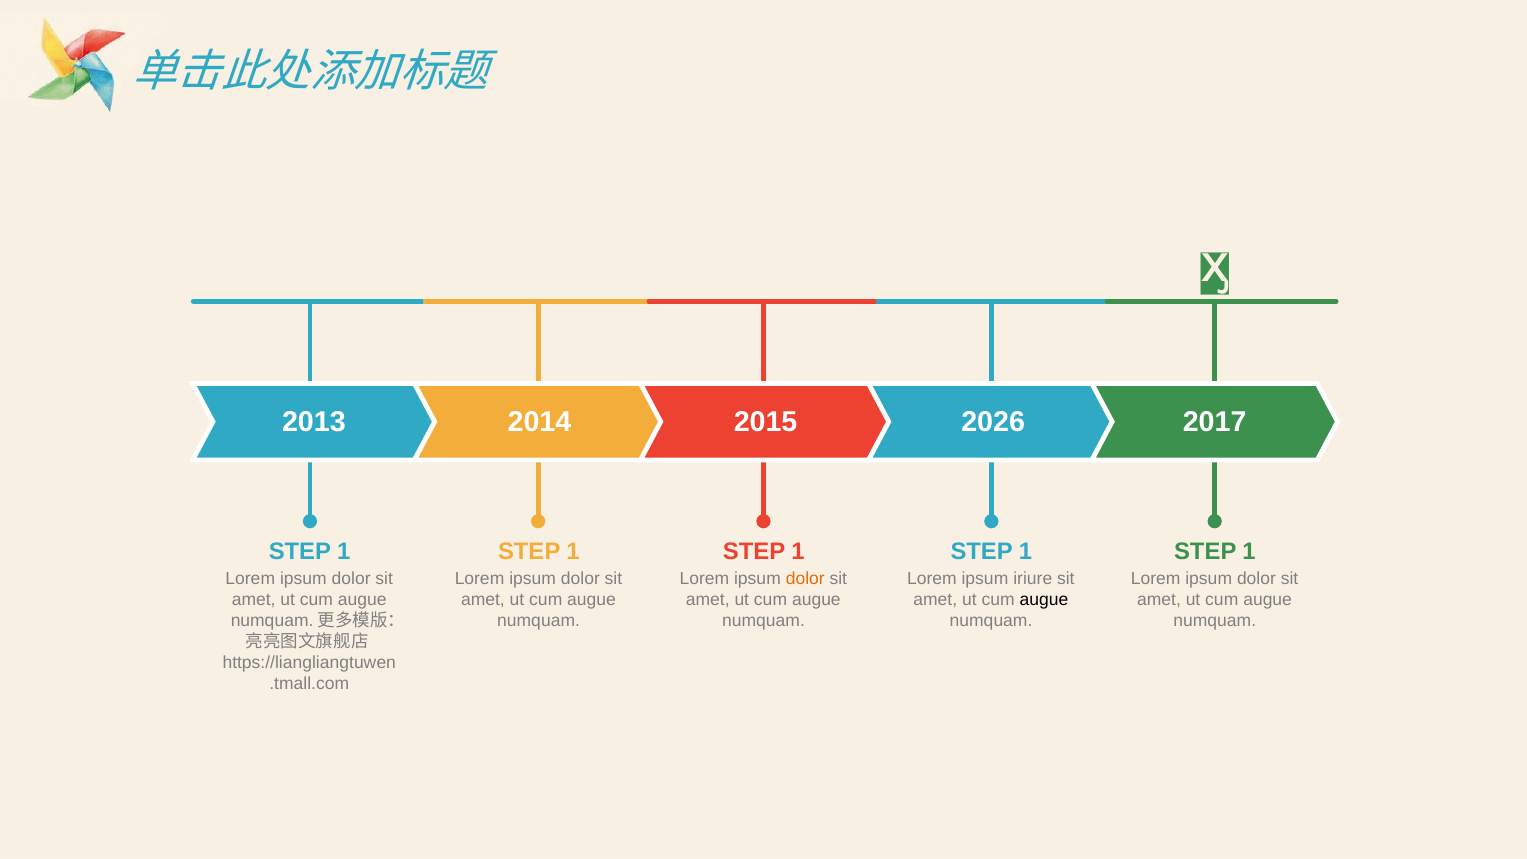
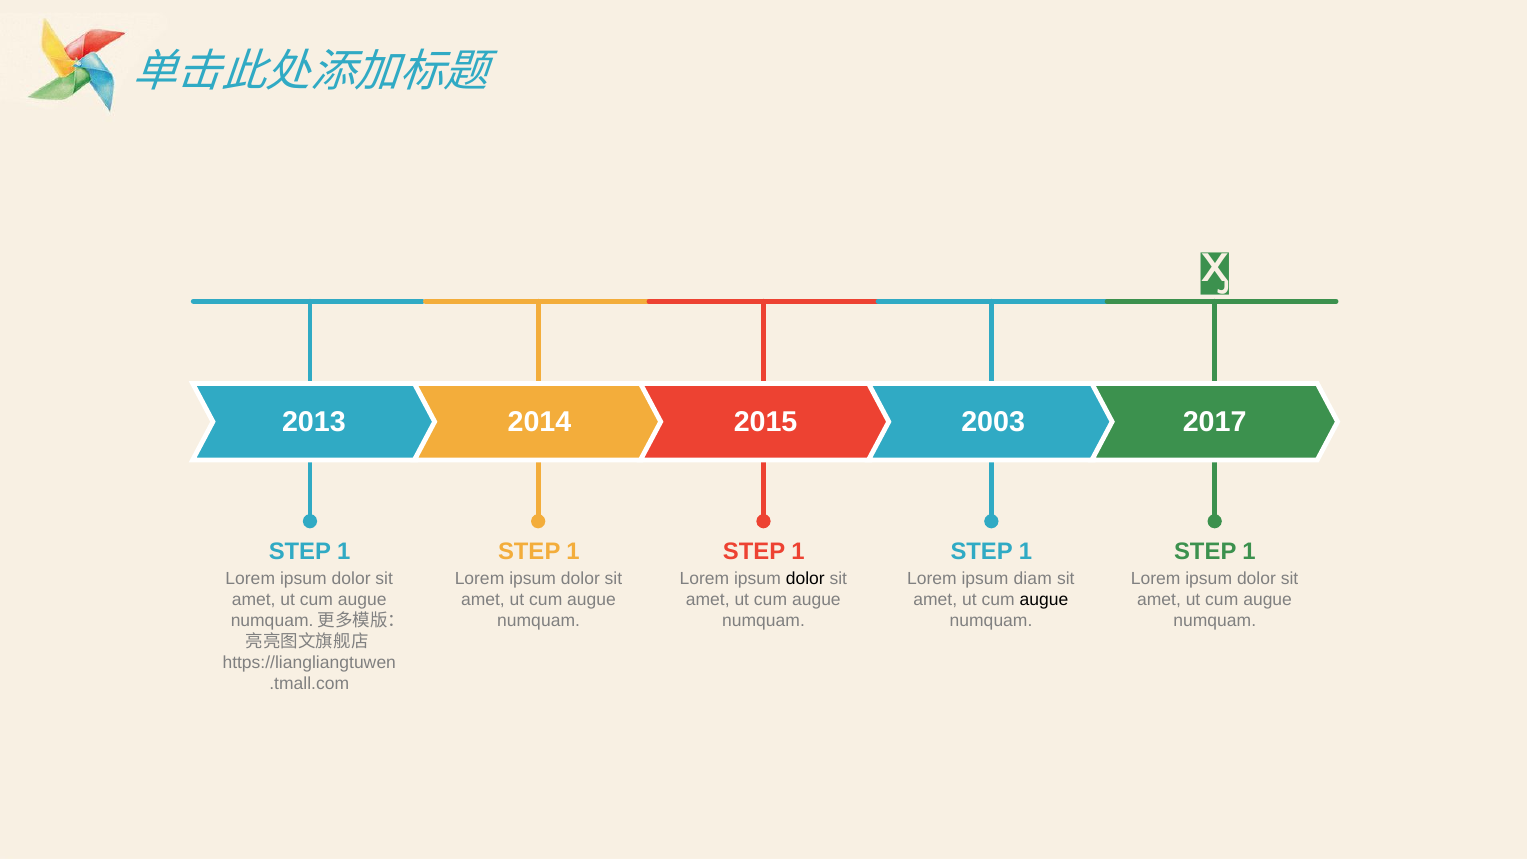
2026: 2026 -> 2003
dolor at (805, 579) colour: orange -> black
iriure: iriure -> diam
